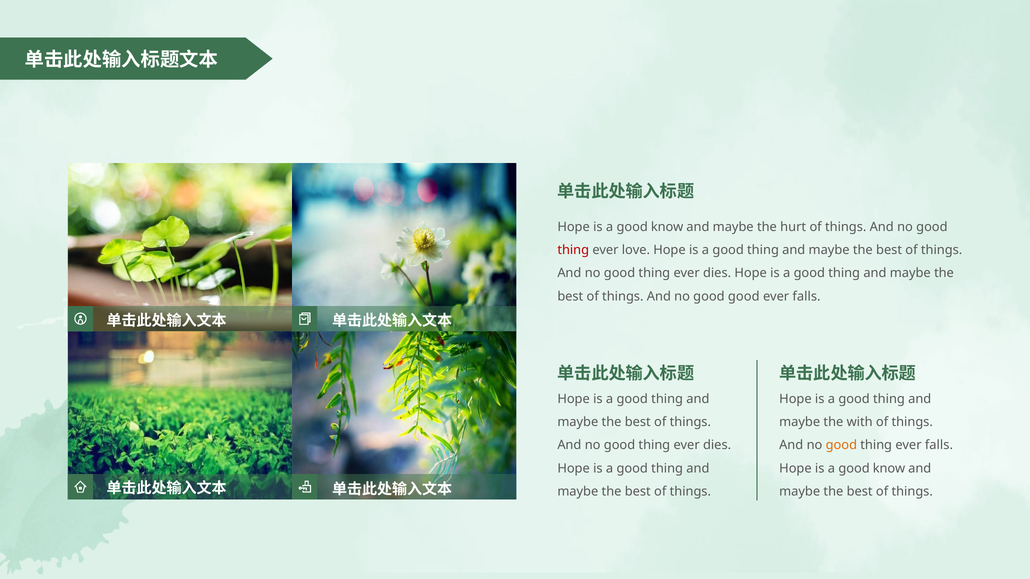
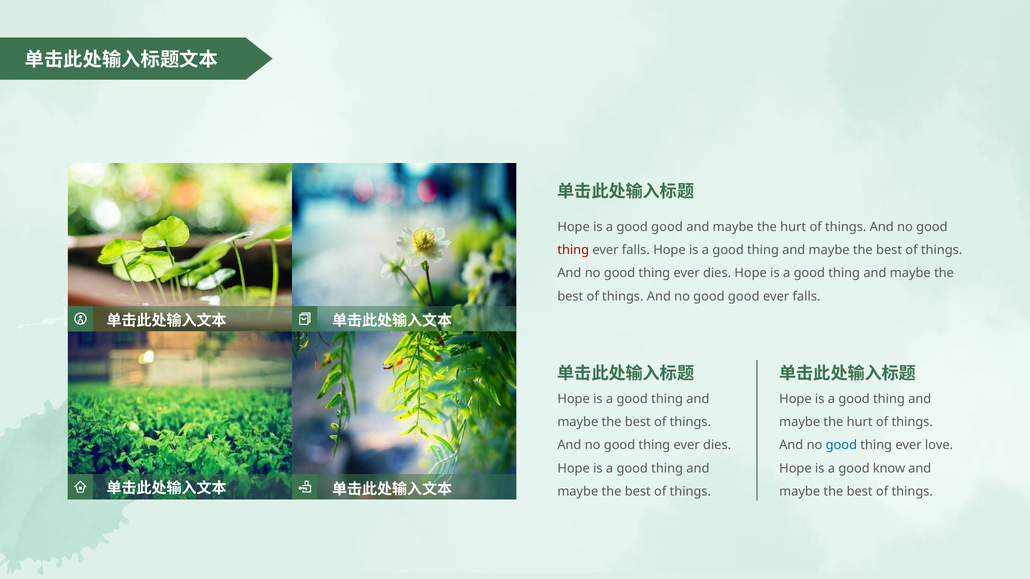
know at (667, 227): know -> good
love at (636, 250): love -> falls
with at (860, 422): with -> hurt
good at (841, 446) colour: orange -> blue
thing ever falls: falls -> love
